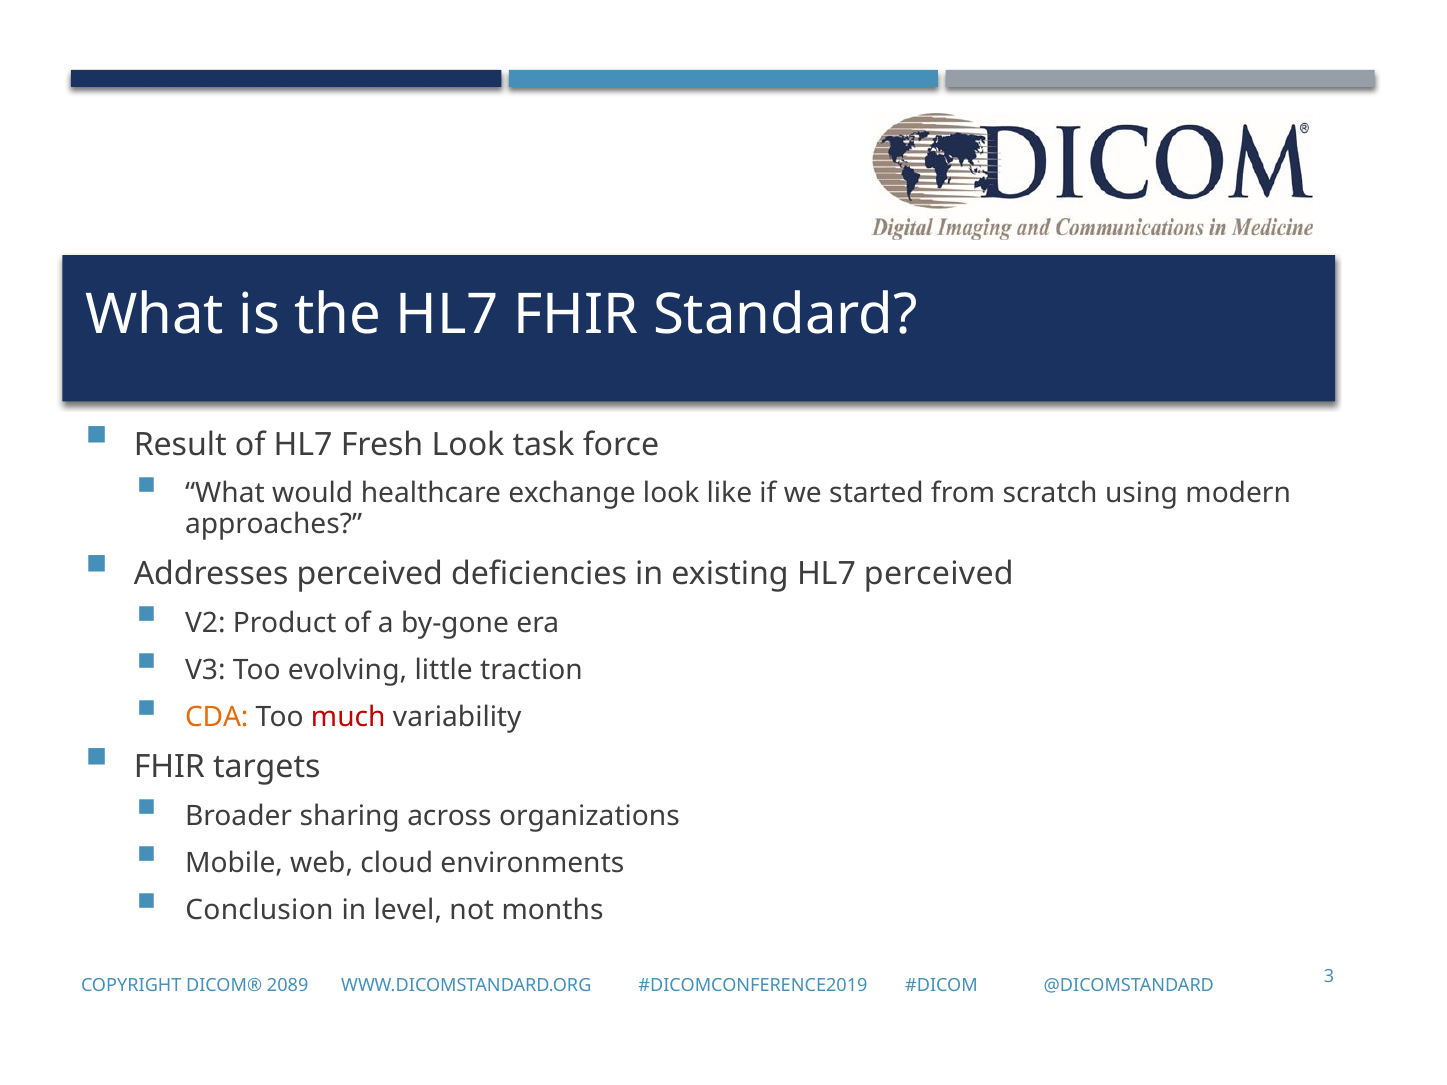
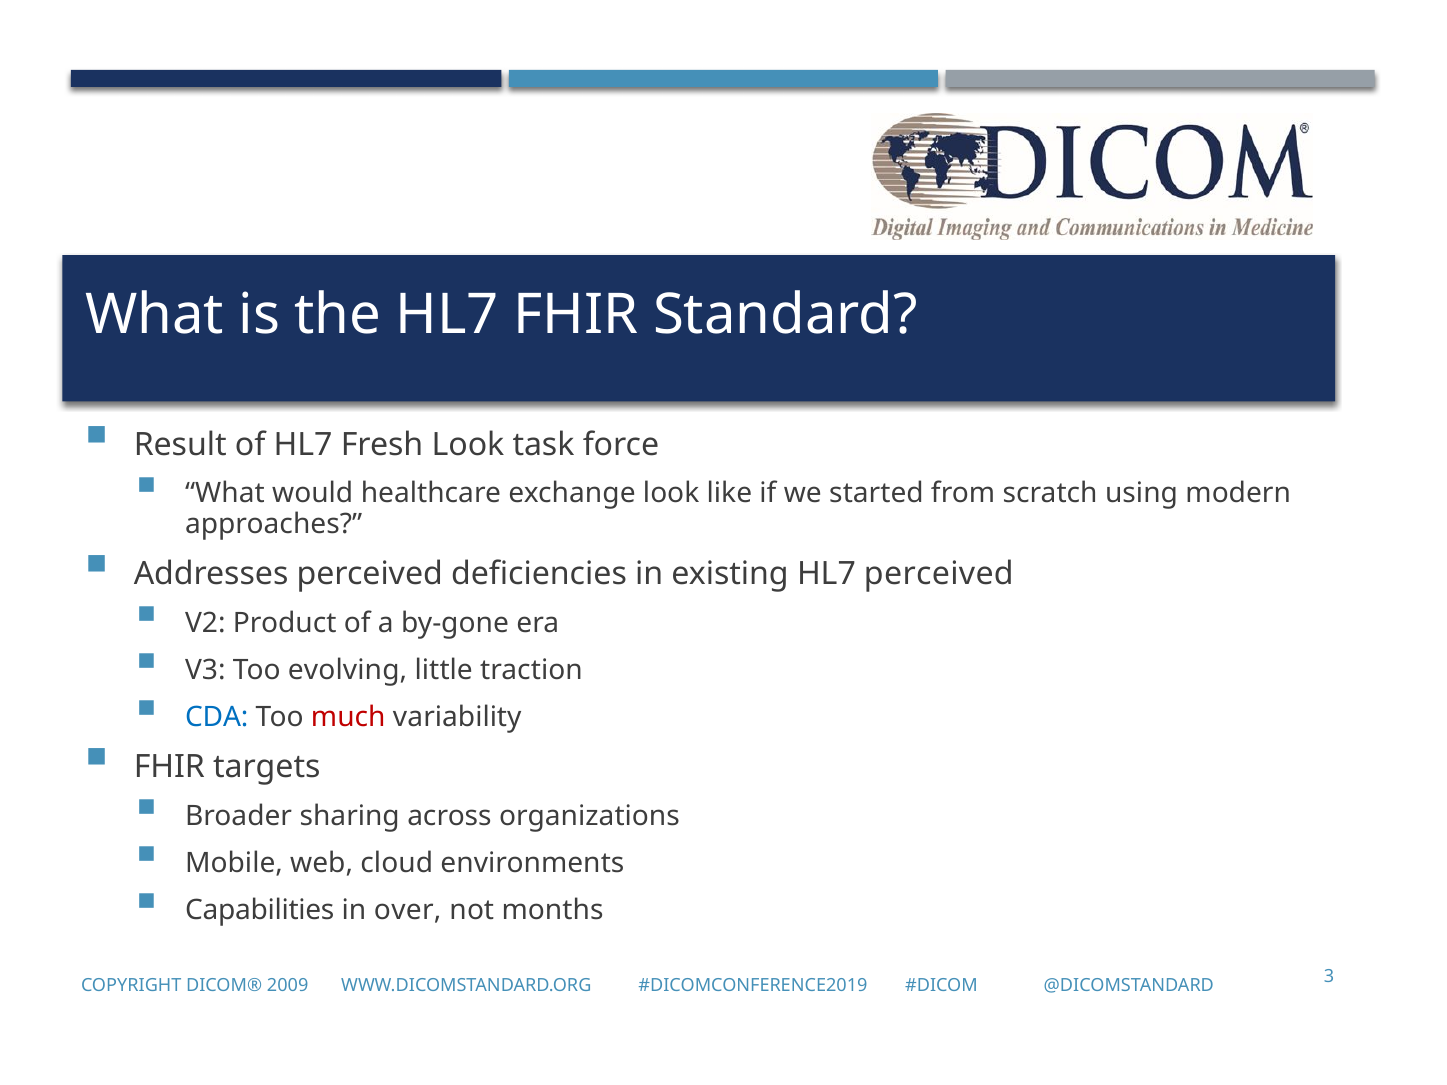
CDA colour: orange -> blue
Conclusion: Conclusion -> Capabilities
level: level -> over
2089: 2089 -> 2009
